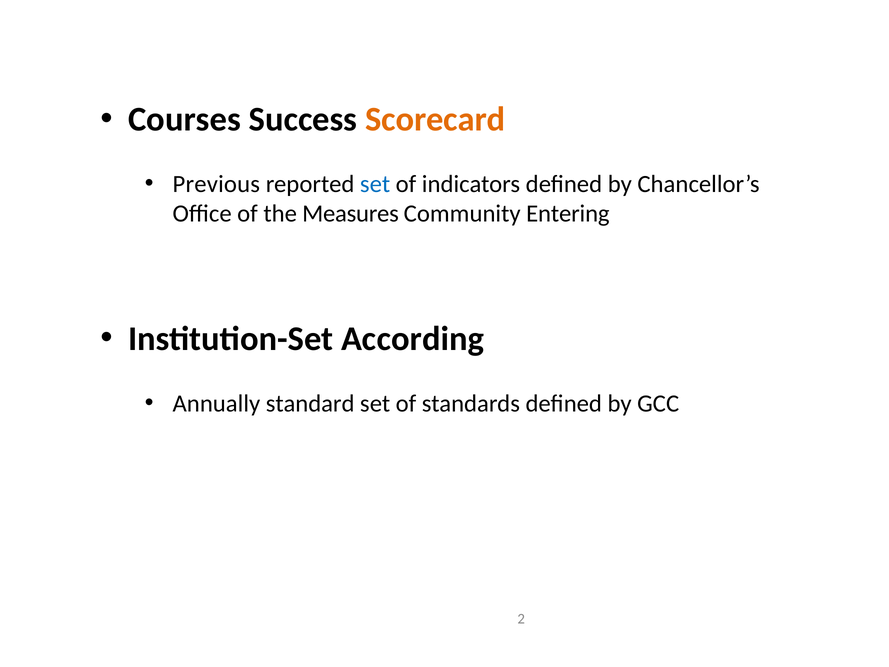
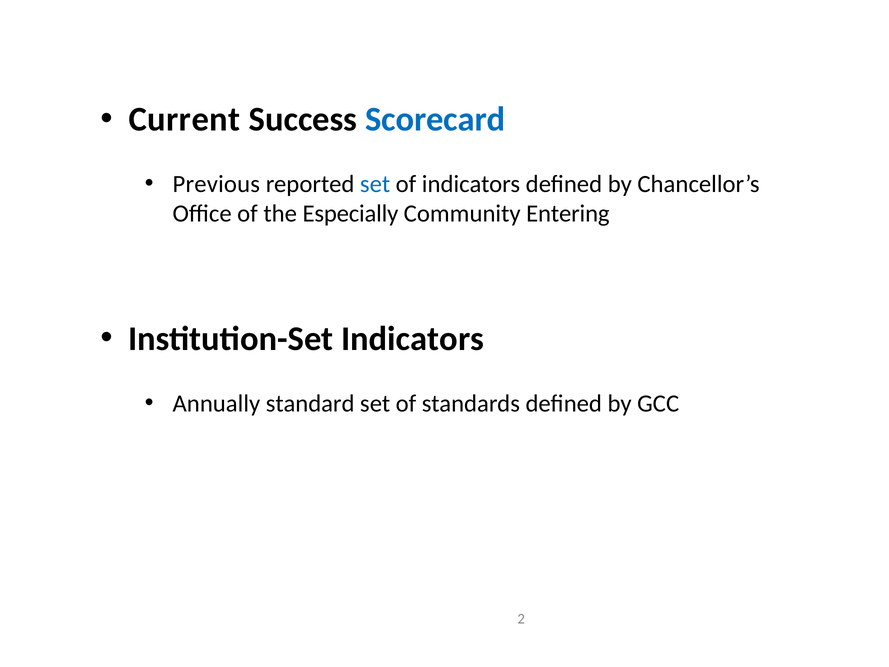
Courses: Courses -> Current
Scorecard colour: orange -> blue
Measures: Measures -> Especially
Institution-Set According: According -> Indicators
